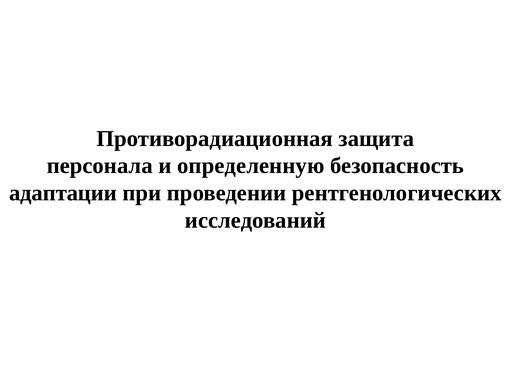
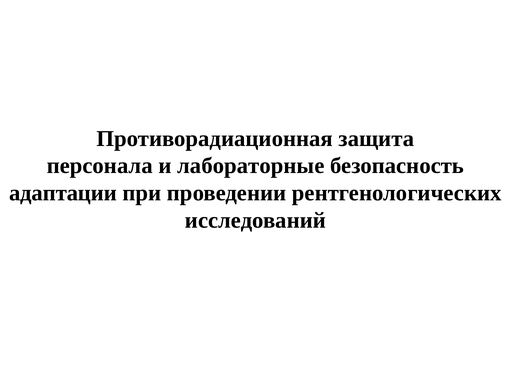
определенную: определенную -> лабораторные
